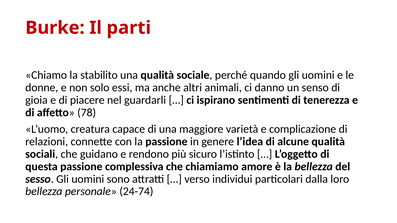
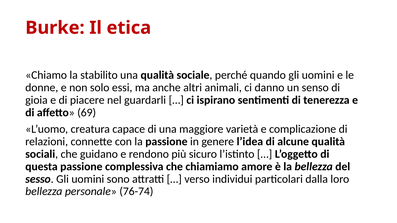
parti: parti -> etica
78: 78 -> 69
24-74: 24-74 -> 76-74
